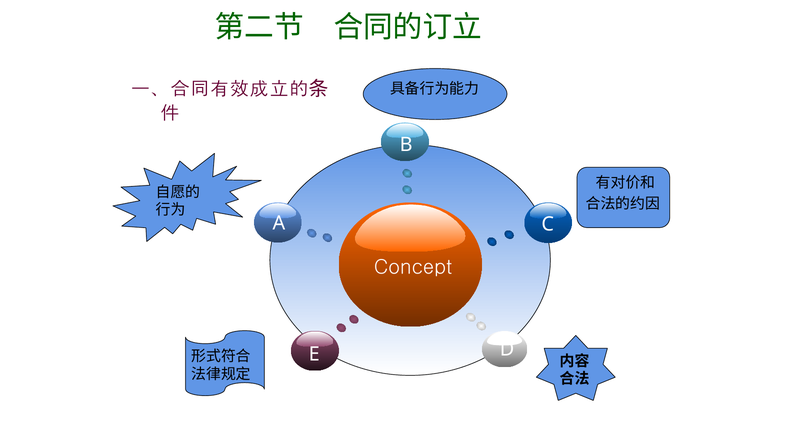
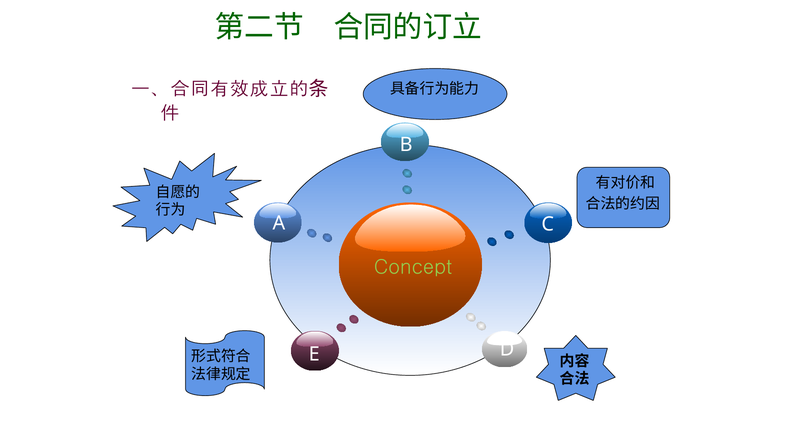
Concept colour: white -> light green
